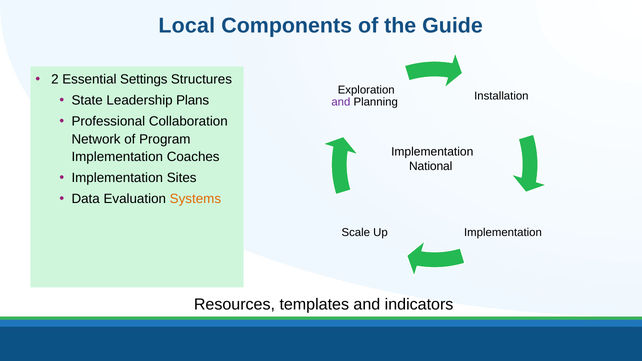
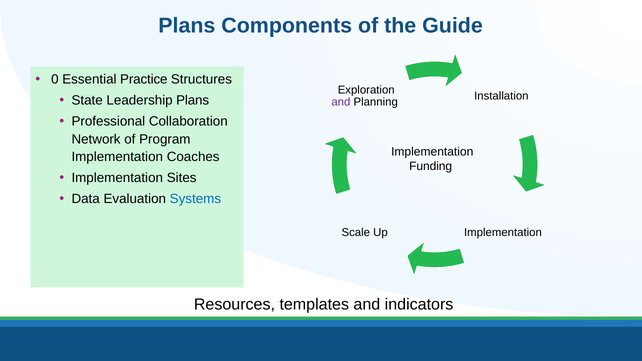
Local at (187, 26): Local -> Plans
2: 2 -> 0
Settings: Settings -> Practice
National: National -> Funding
Systems colour: orange -> blue
